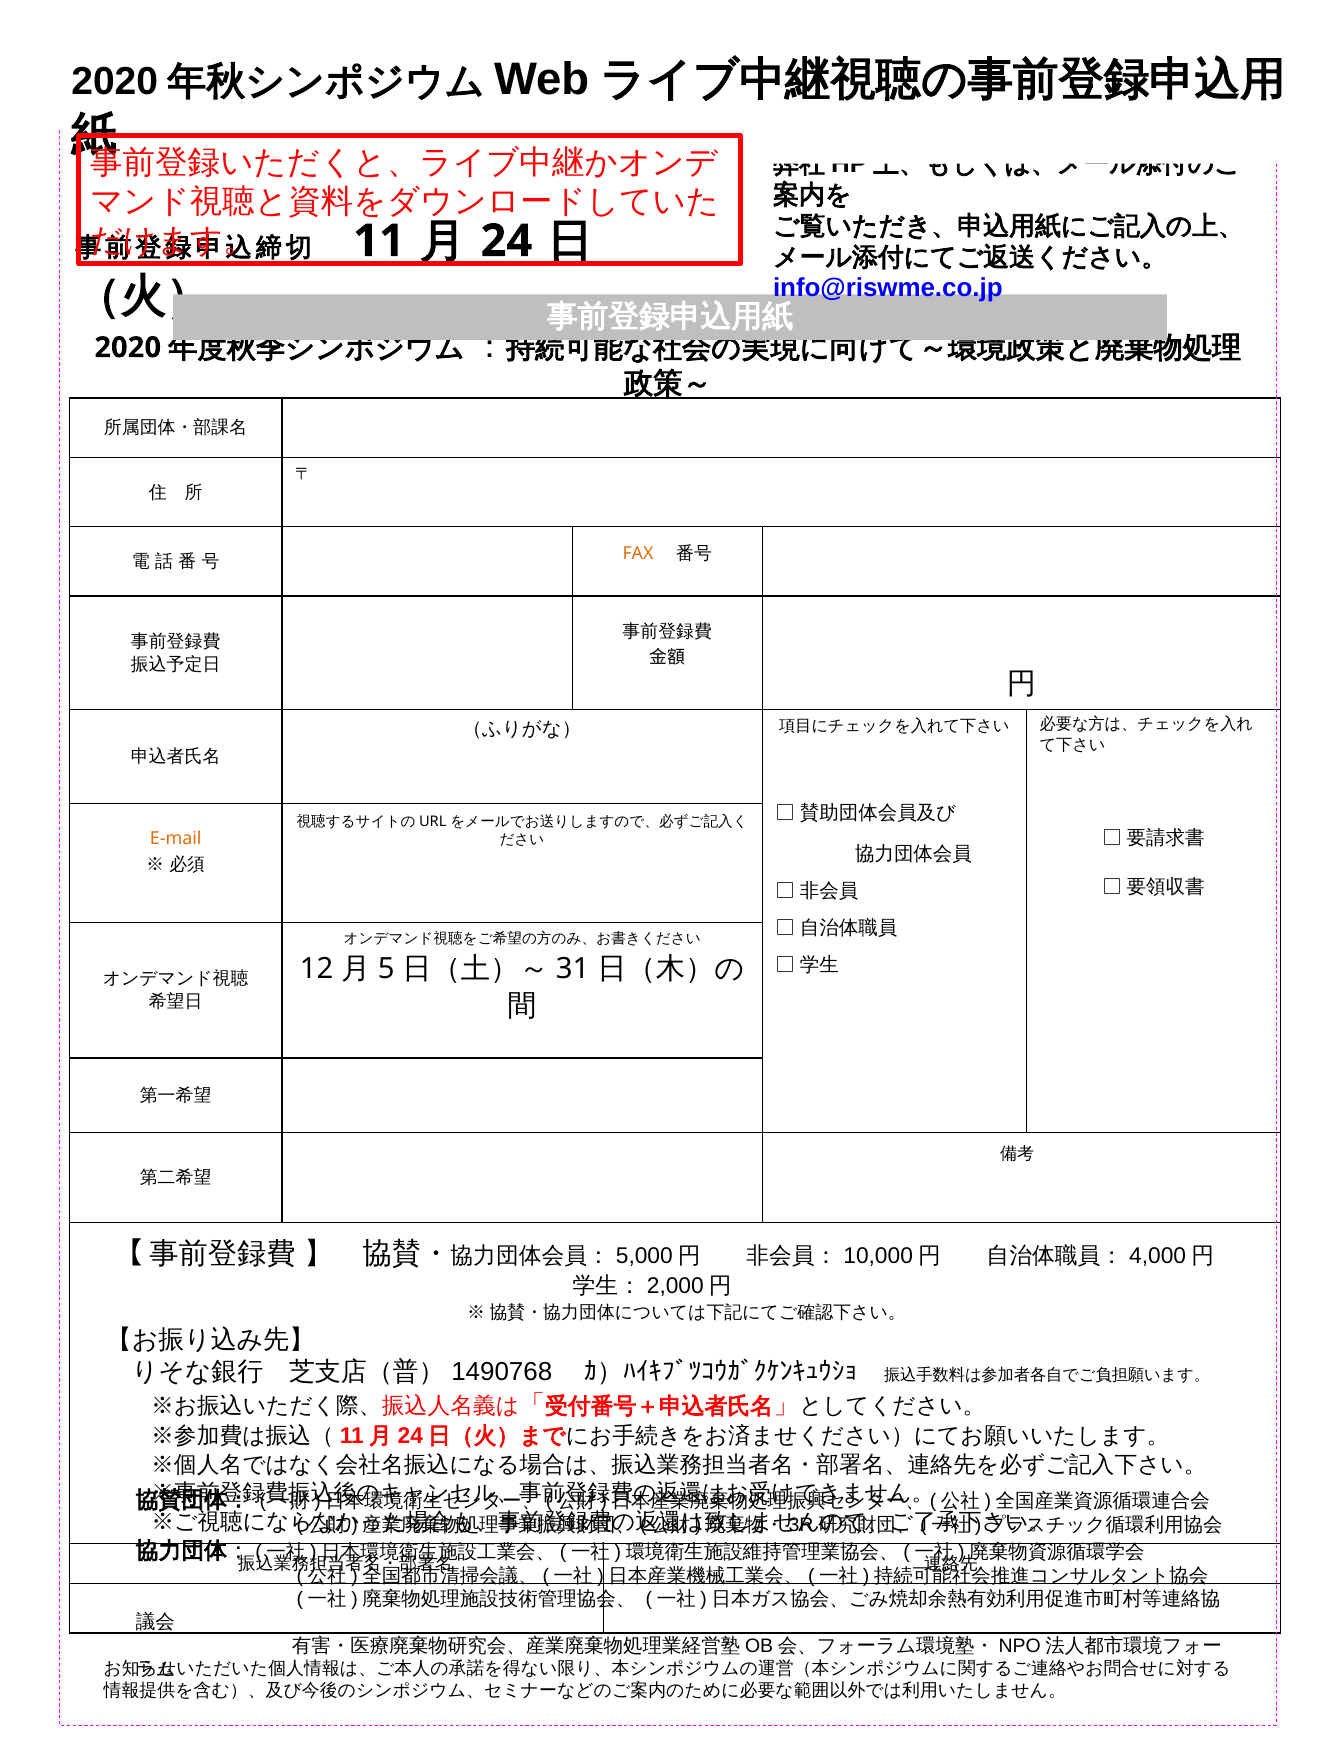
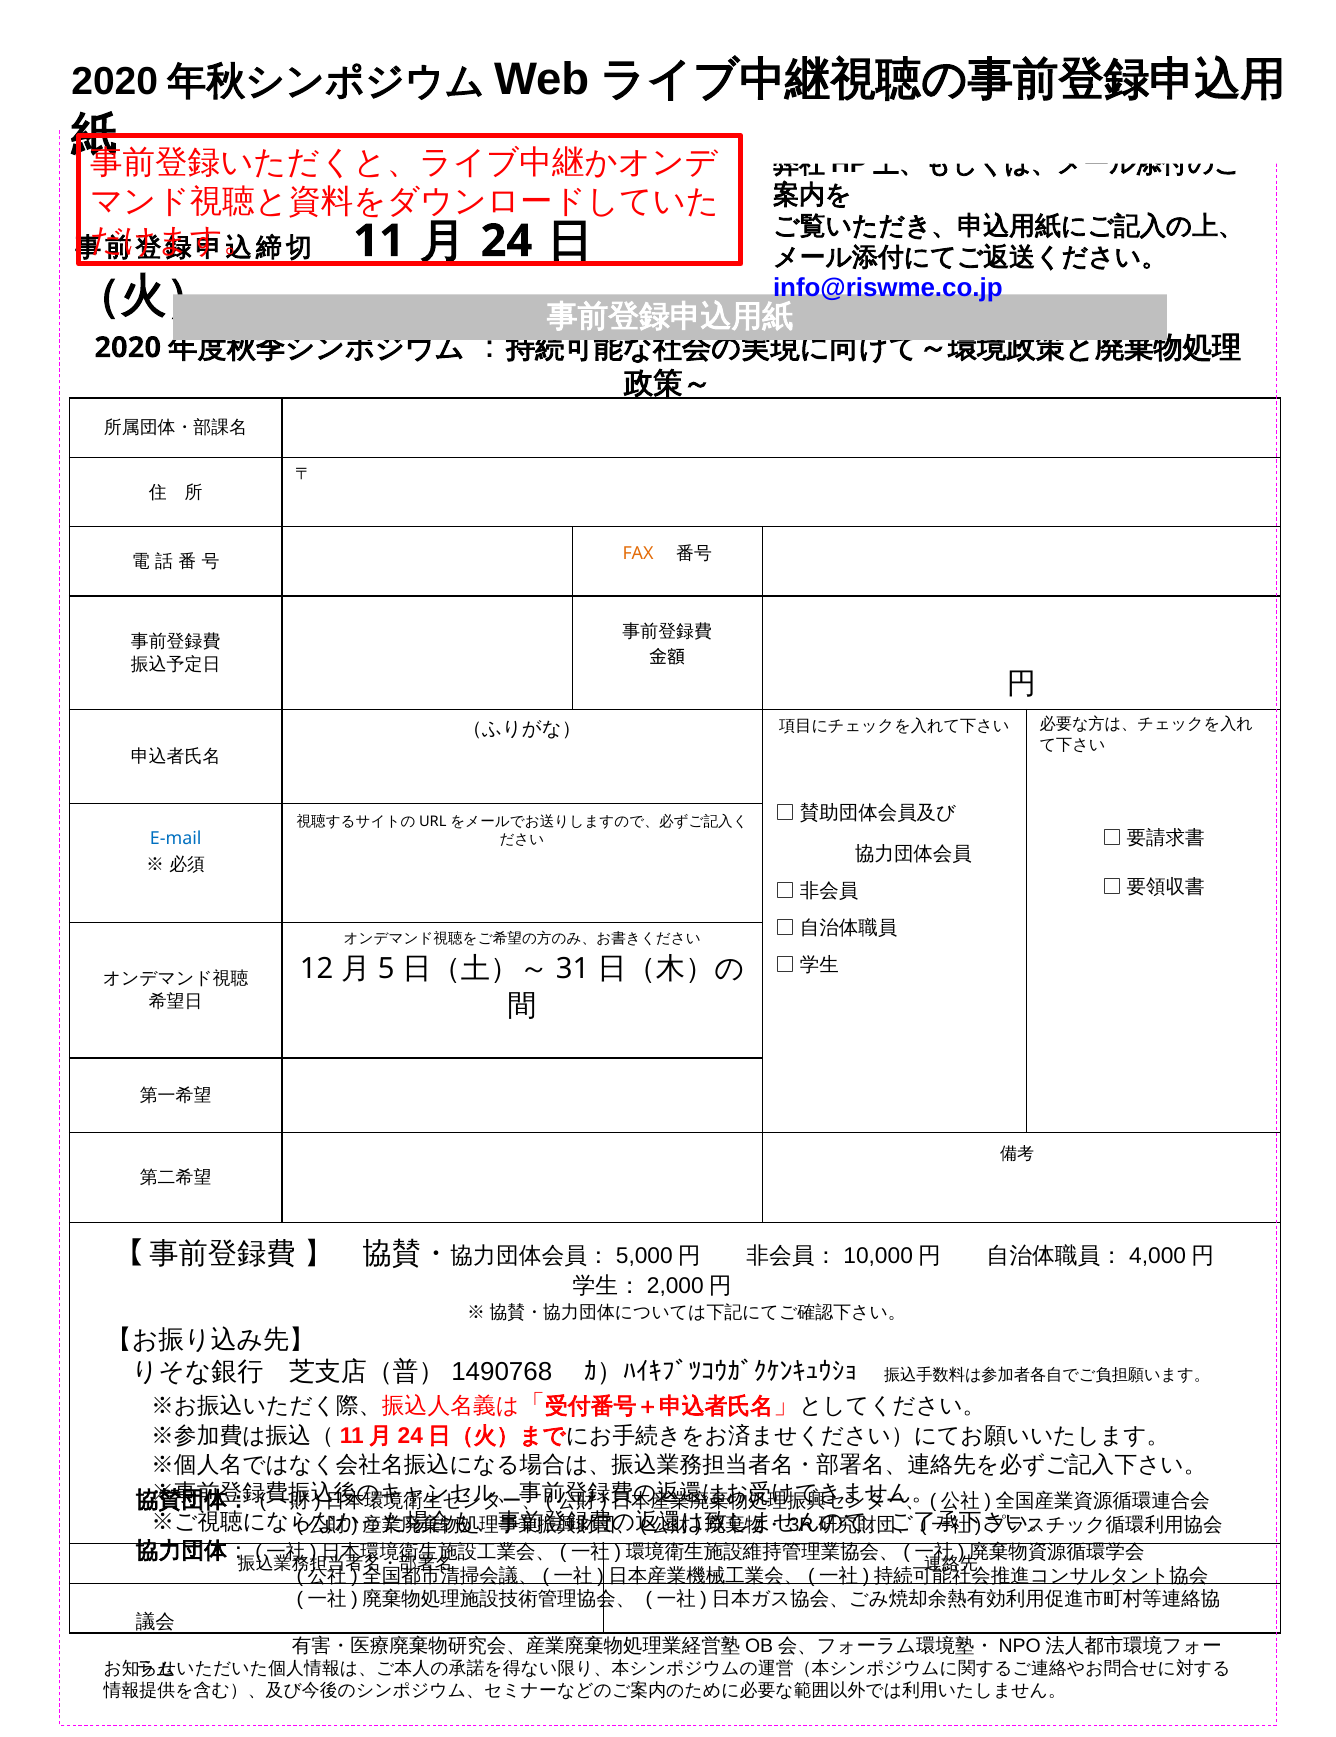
E-mail colour: orange -> blue
